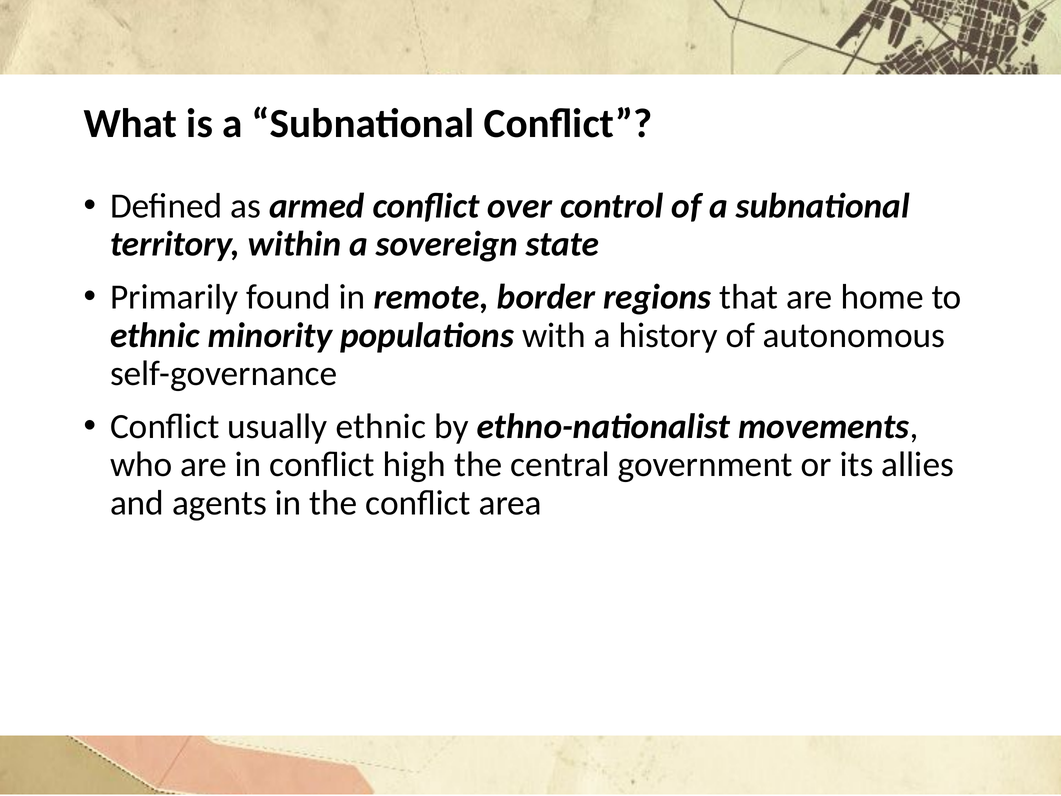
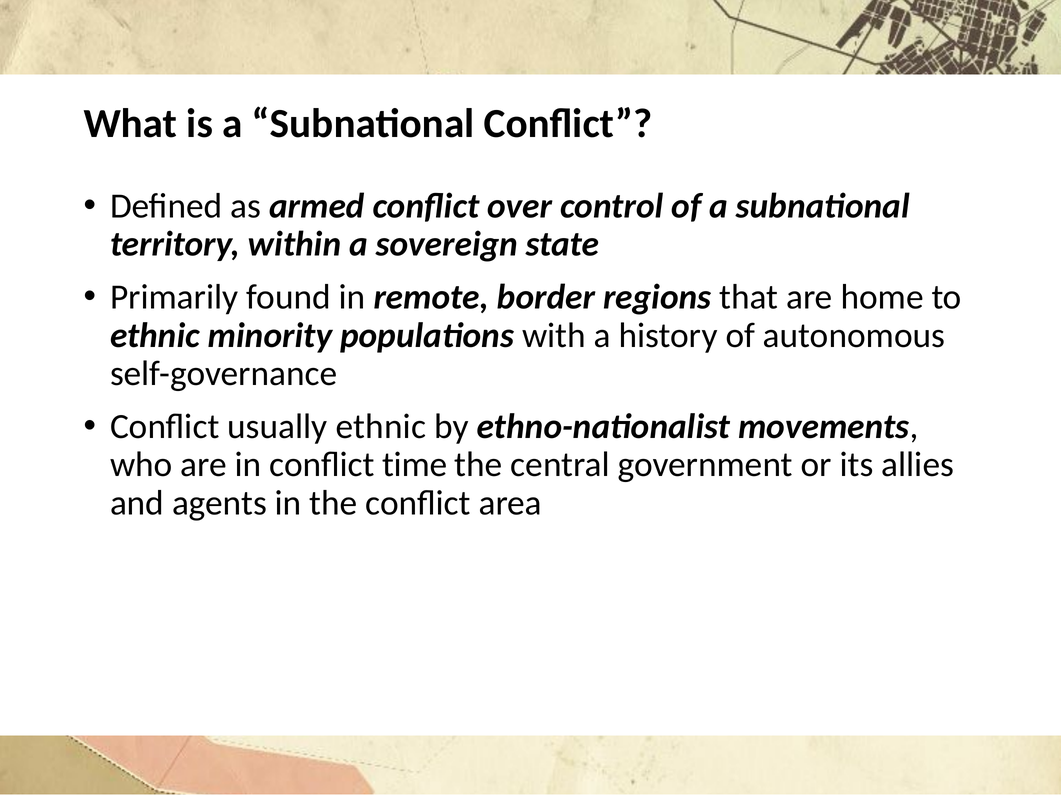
high: high -> time
